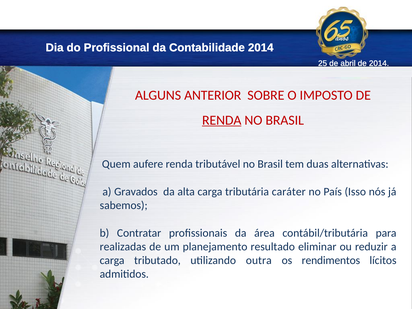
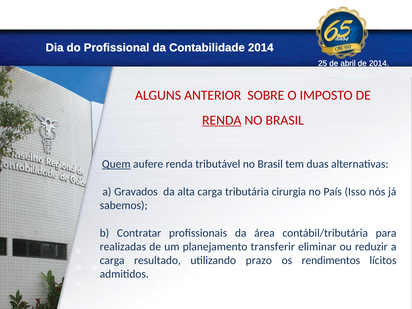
Quem underline: none -> present
caráter: caráter -> cirurgia
resultado: resultado -> transferir
tributado: tributado -> resultado
outra: outra -> prazo
